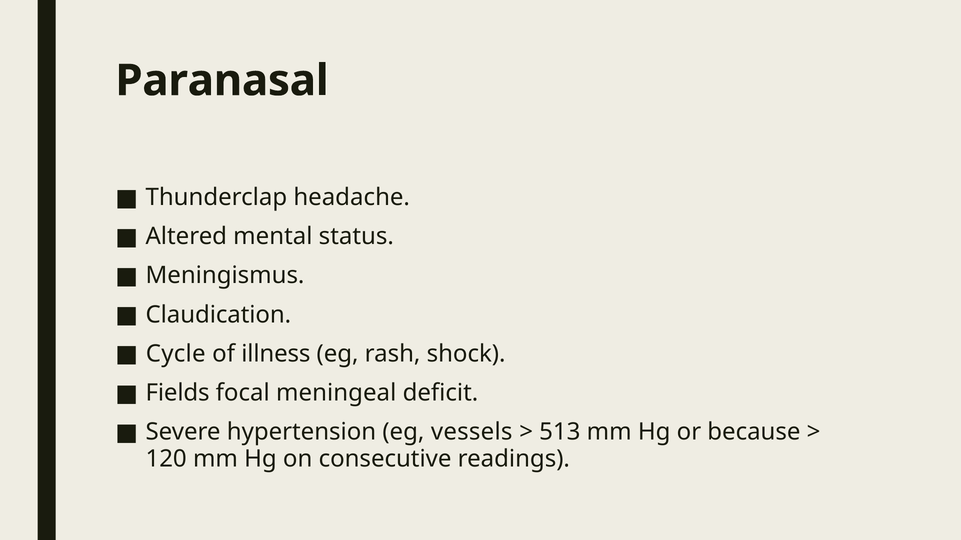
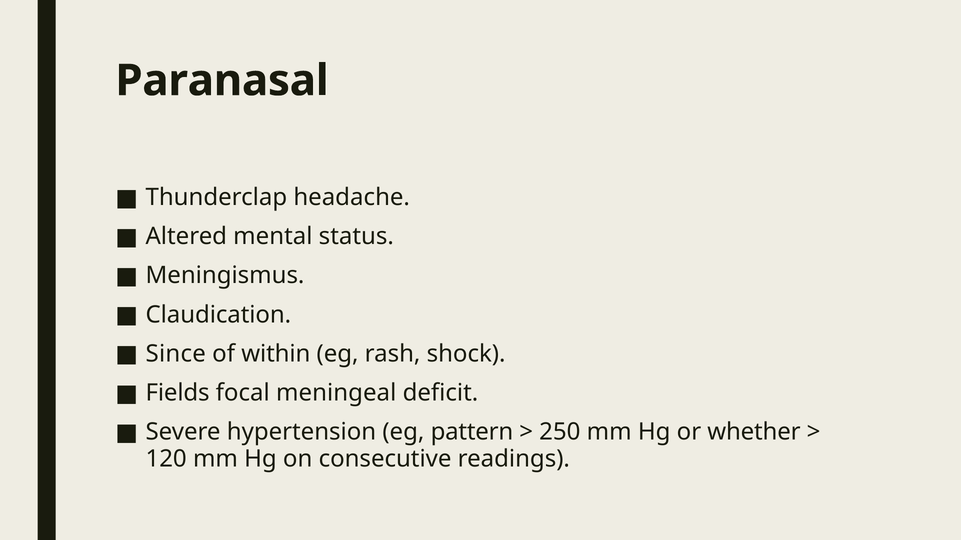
Cycle: Cycle -> Since
illness: illness -> within
vessels: vessels -> pattern
513: 513 -> 250
because: because -> whether
